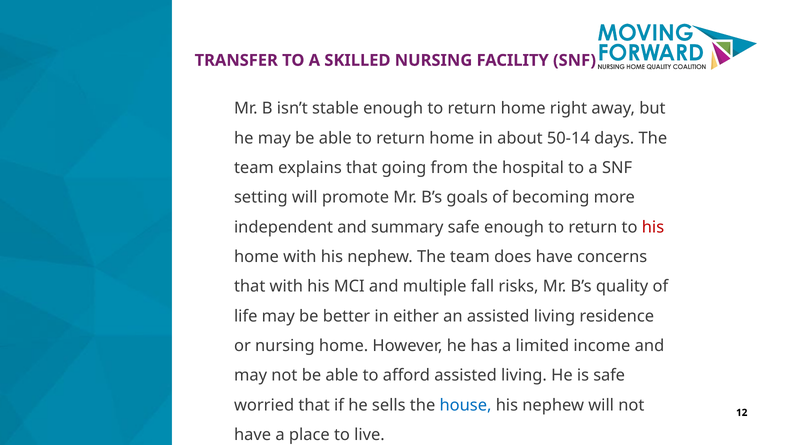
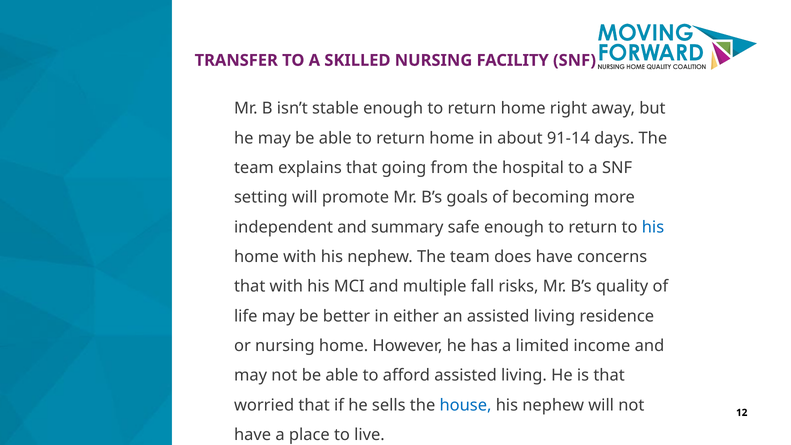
50-14: 50-14 -> 91-14
his at (653, 227) colour: red -> blue
is safe: safe -> that
